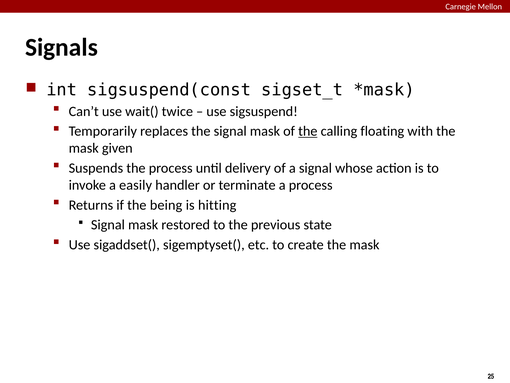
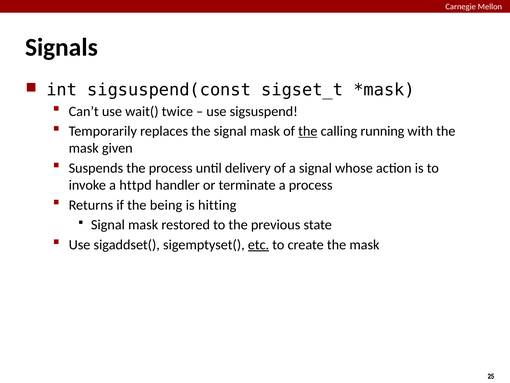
floating: floating -> running
easily: easily -> httpd
etc underline: none -> present
